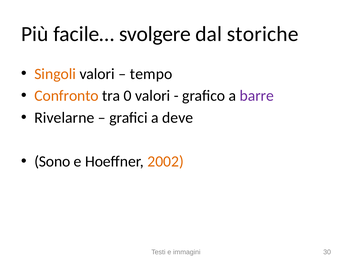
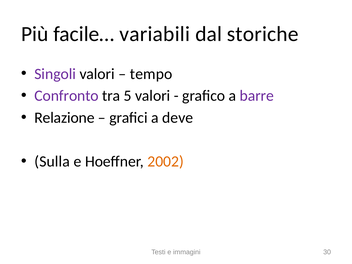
svolgere: svolgere -> variabili
Singoli colour: orange -> purple
Confronto colour: orange -> purple
0: 0 -> 5
Rivelarne: Rivelarne -> Relazione
Sono: Sono -> Sulla
